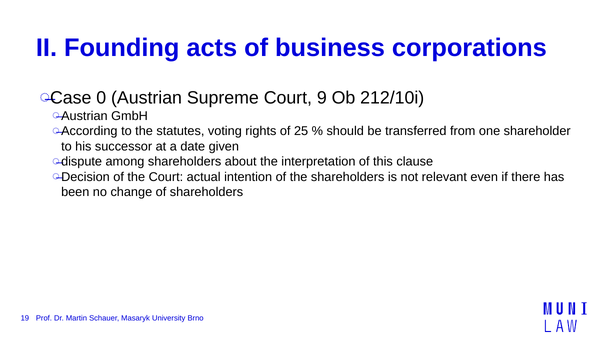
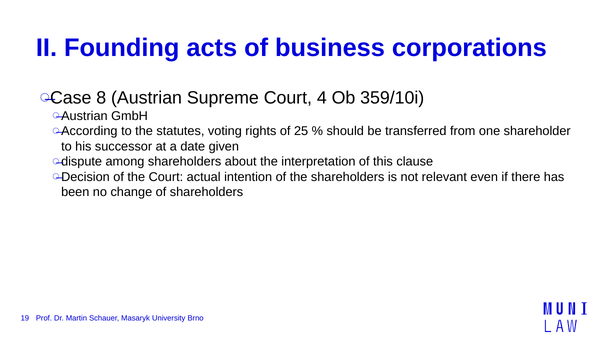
0: 0 -> 8
9: 9 -> 4
212/10i: 212/10i -> 359/10i
